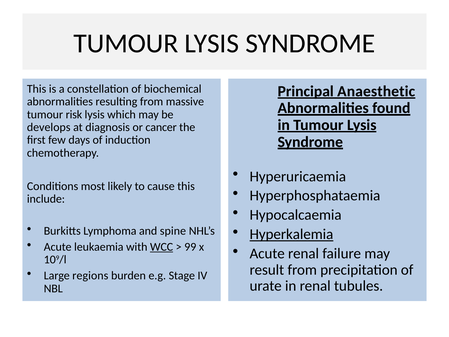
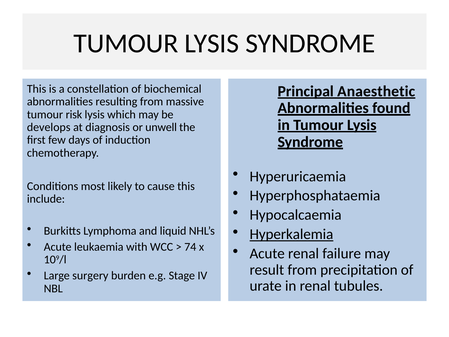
cancer: cancer -> unwell
spine: spine -> liquid
WCC underline: present -> none
99: 99 -> 74
regions: regions -> surgery
